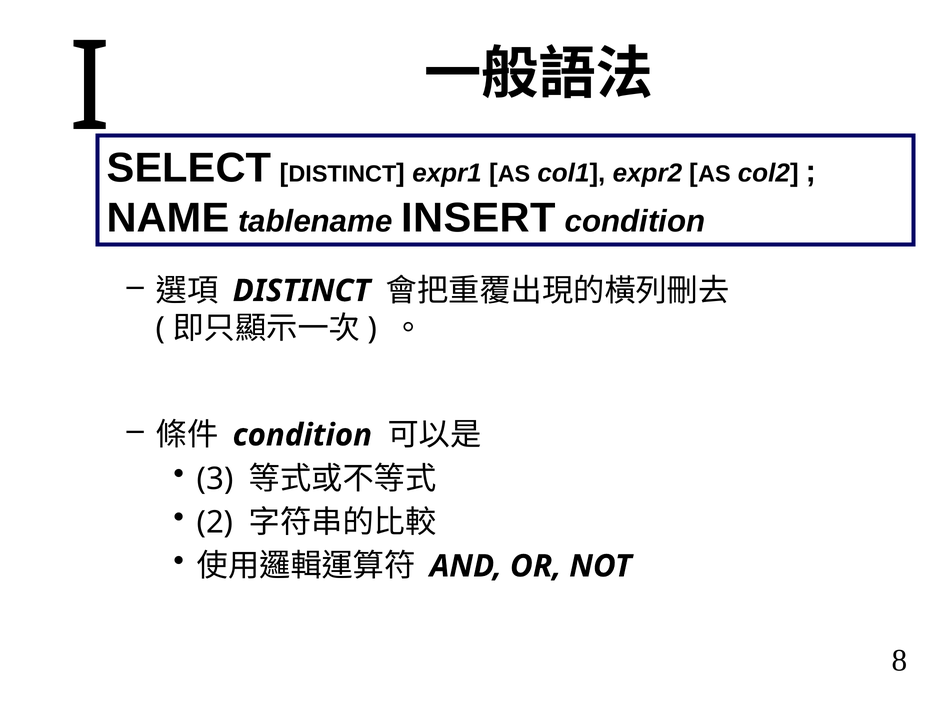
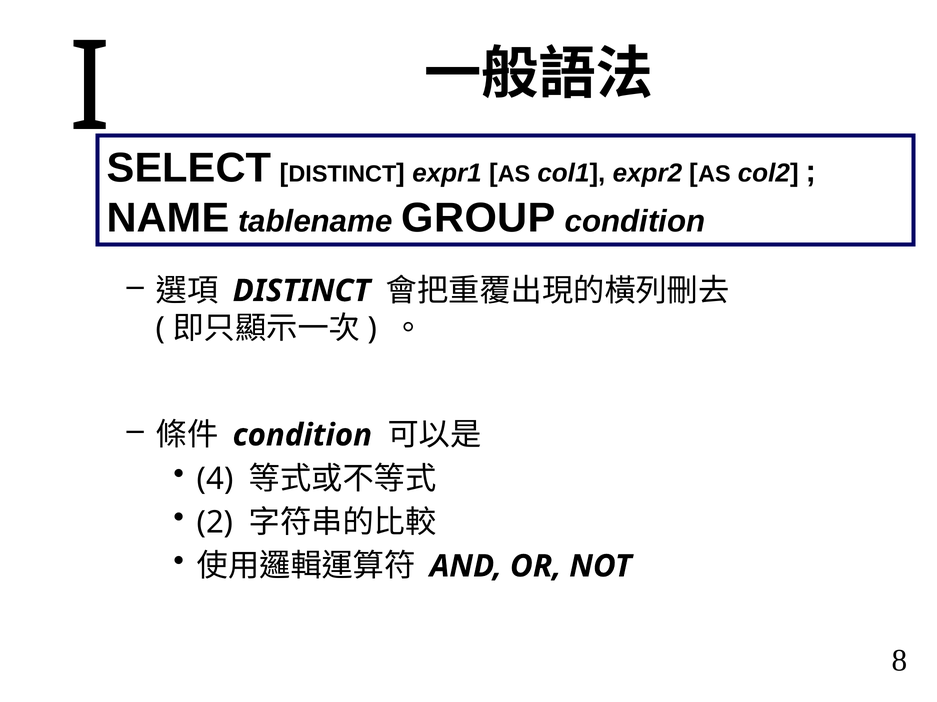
INSERT: INSERT -> GROUP
3: 3 -> 4
